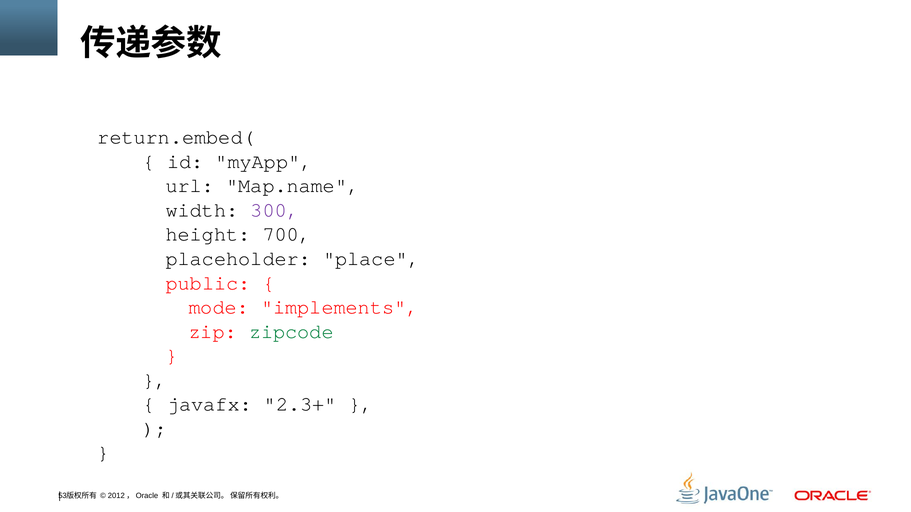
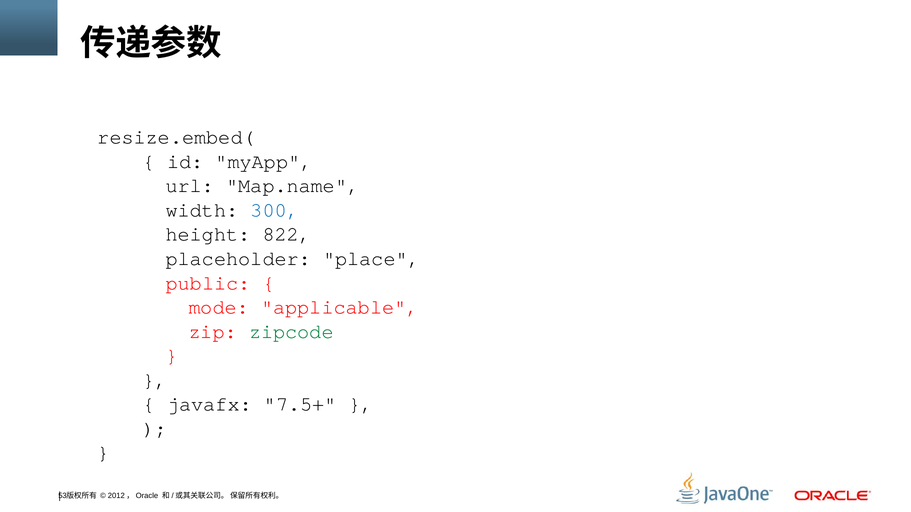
return.embed(: return.embed( -> resize.embed(
300 colour: purple -> blue
700: 700 -> 822
implements: implements -> applicable
2.3+: 2.3+ -> 7.5+
